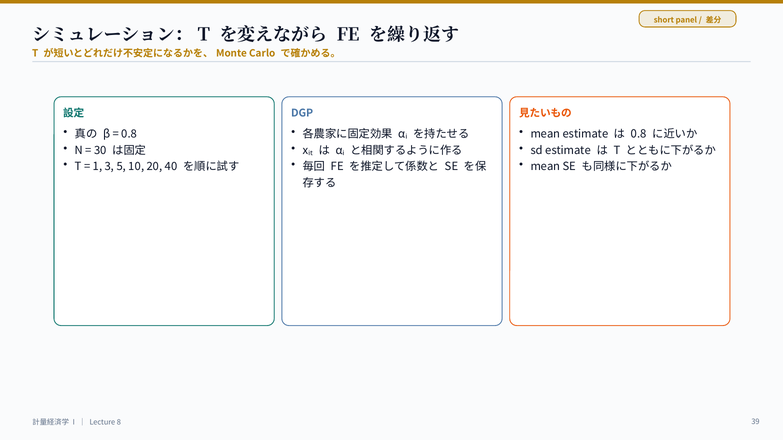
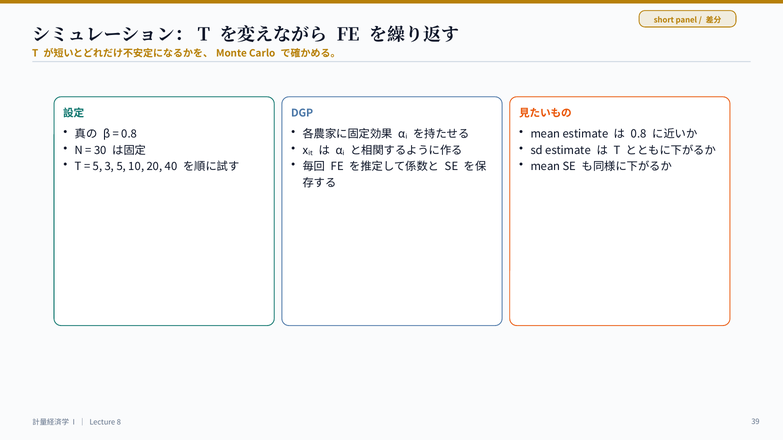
1 at (98, 167): 1 -> 5
